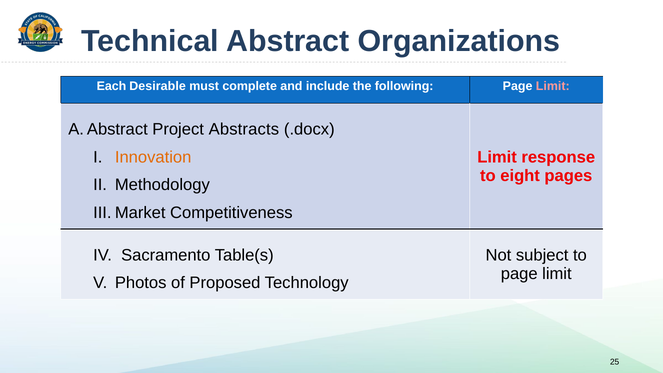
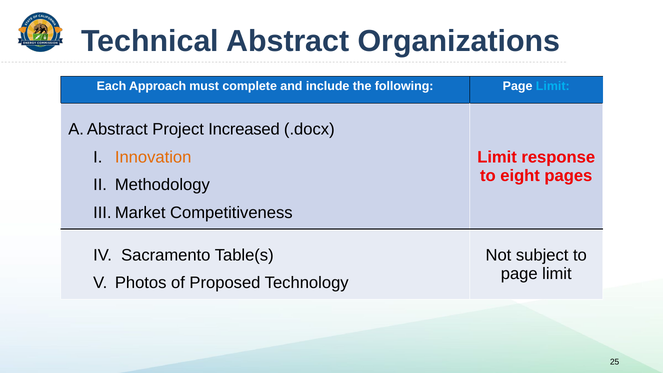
Desirable: Desirable -> Approach
Limit at (553, 86) colour: pink -> light blue
Abstracts: Abstracts -> Increased
